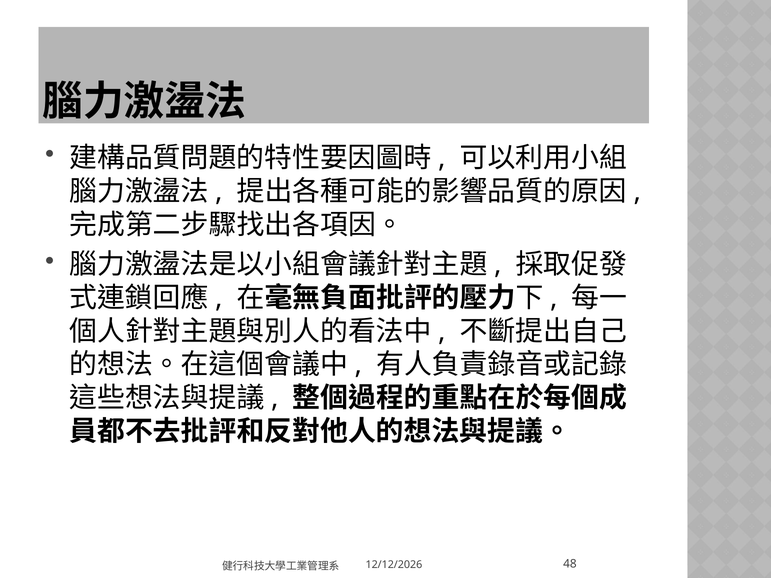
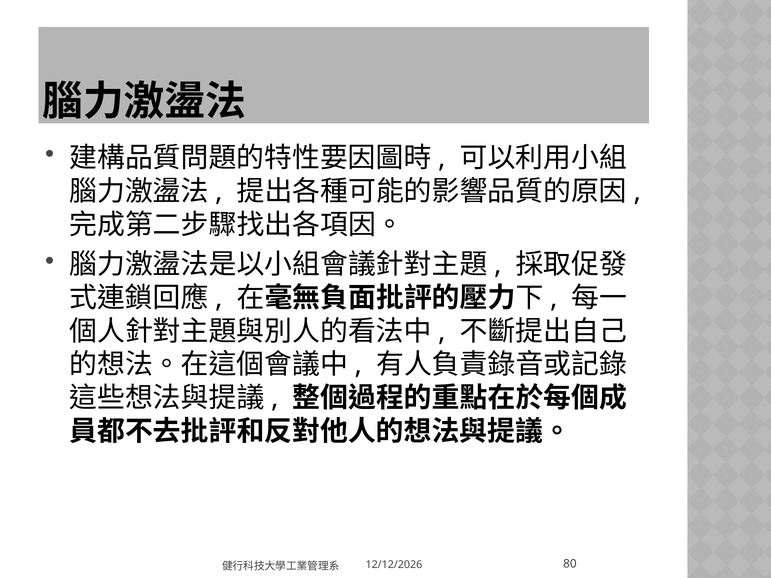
48: 48 -> 80
